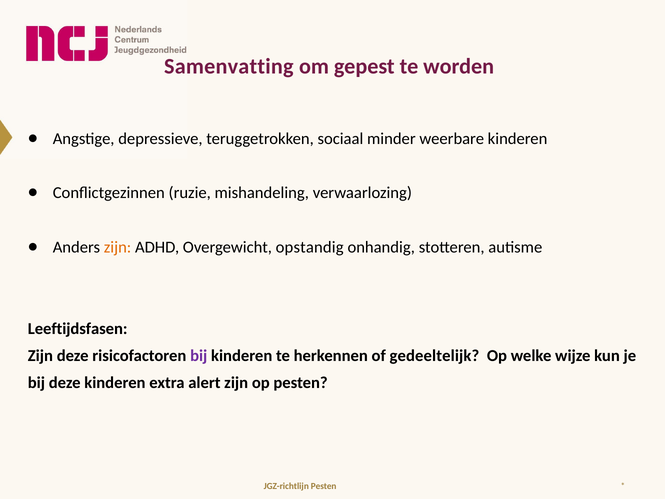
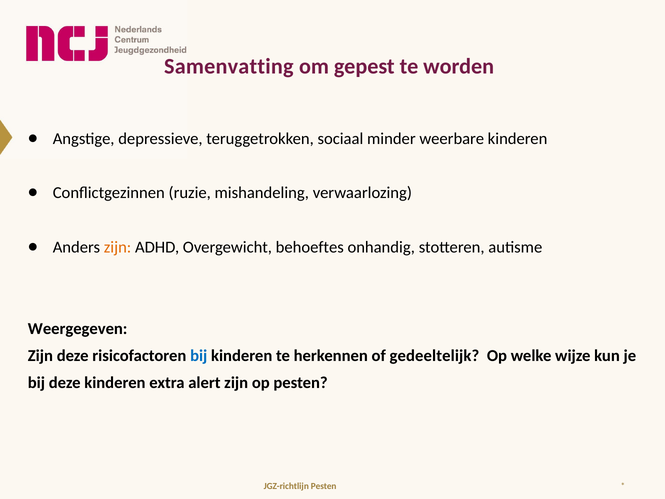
opstandig: opstandig -> behoeftes
Leeftijdsfasen: Leeftijdsfasen -> Weergegeven
bij at (199, 355) colour: purple -> blue
